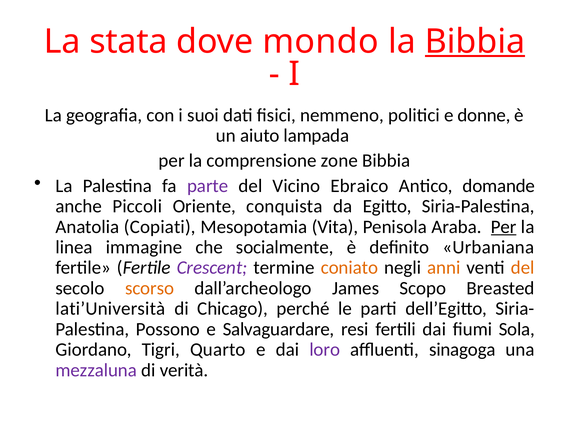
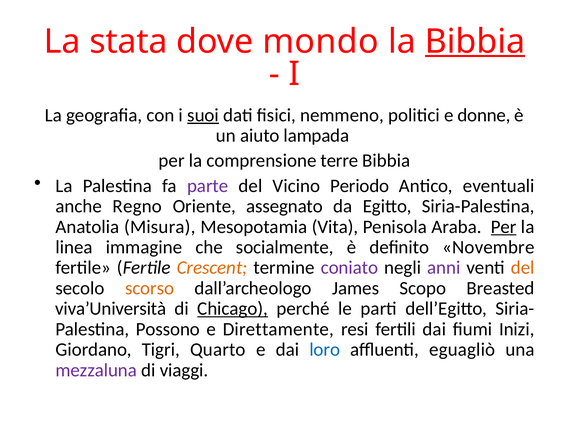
suoi underline: none -> present
zone: zone -> terre
Ebraico: Ebraico -> Periodo
domande: domande -> eventuali
Piccoli: Piccoli -> Regno
conquista: conquista -> assegnato
Copiati: Copiati -> Misura
Urbaniana: Urbaniana -> Novembre
Crescent colour: purple -> orange
coniato colour: orange -> purple
anni colour: orange -> purple
lati’Università: lati’Università -> viva’Università
Chicago underline: none -> present
Salvaguardare: Salvaguardare -> Direttamente
Sola: Sola -> Inizi
loro colour: purple -> blue
sinagoga: sinagoga -> eguagliò
verità: verità -> viaggi
